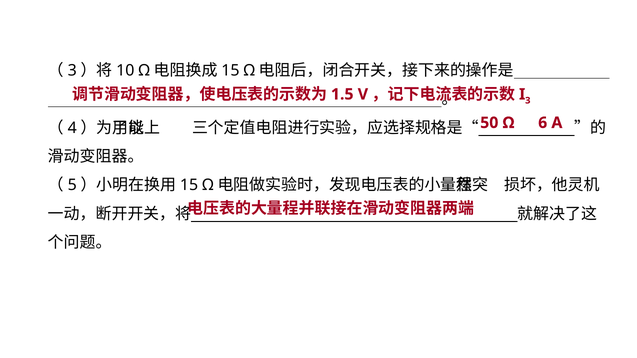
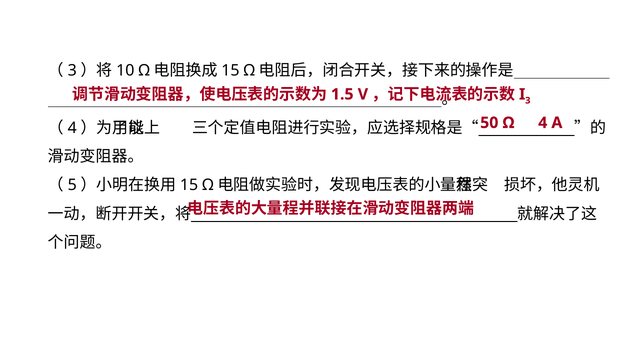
Ω 6: 6 -> 4
